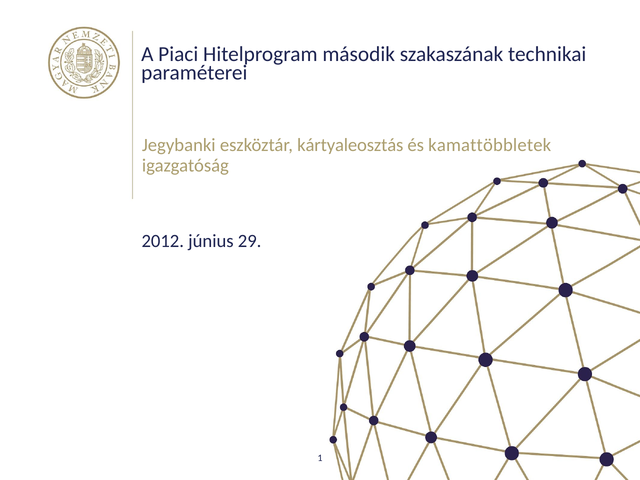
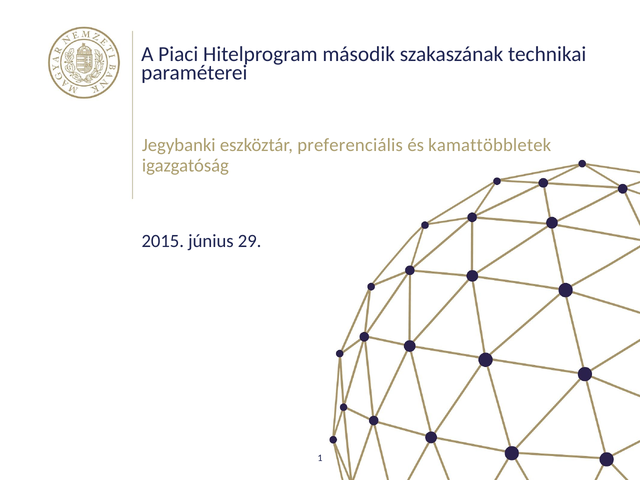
kártyaleosztás: kártyaleosztás -> preferenciális
2012: 2012 -> 2015
